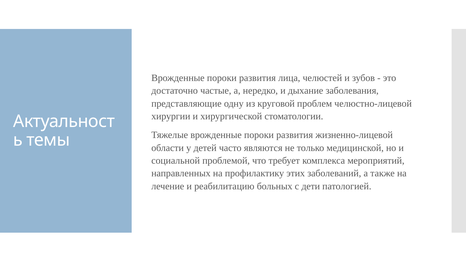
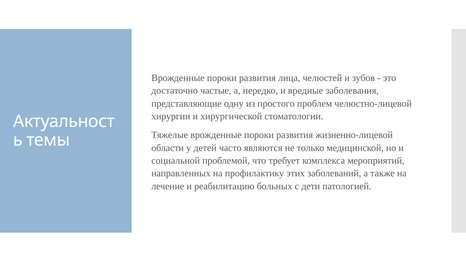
дыхание: дыхание -> вредные
круговой: круговой -> простого
